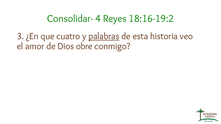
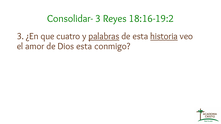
Consolidar- 4: 4 -> 3
historia underline: none -> present
Dios obre: obre -> esta
